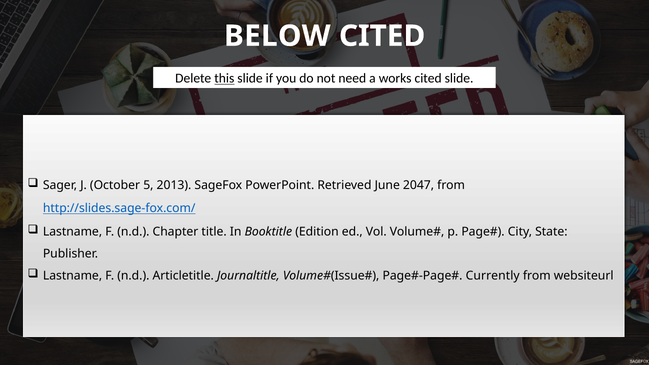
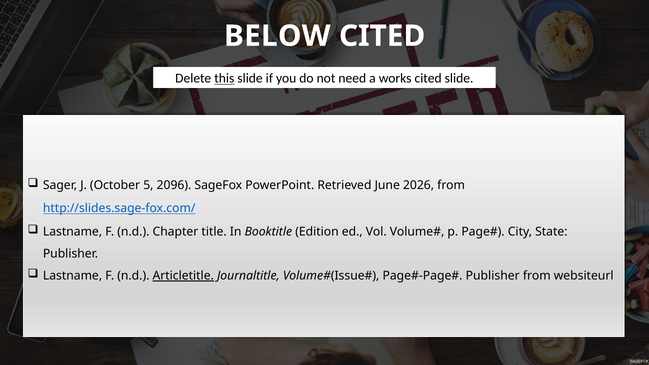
2013: 2013 -> 2096
2047: 2047 -> 2026
Articletitle underline: none -> present
Currently at (493, 276): Currently -> Publisher
